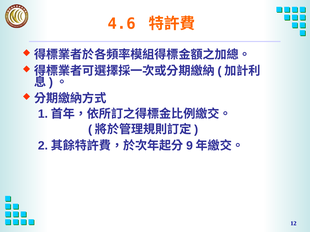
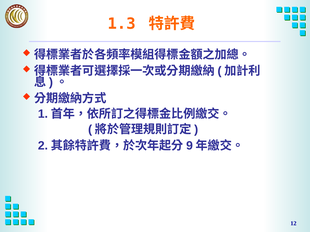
4.6: 4.6 -> 1.3
